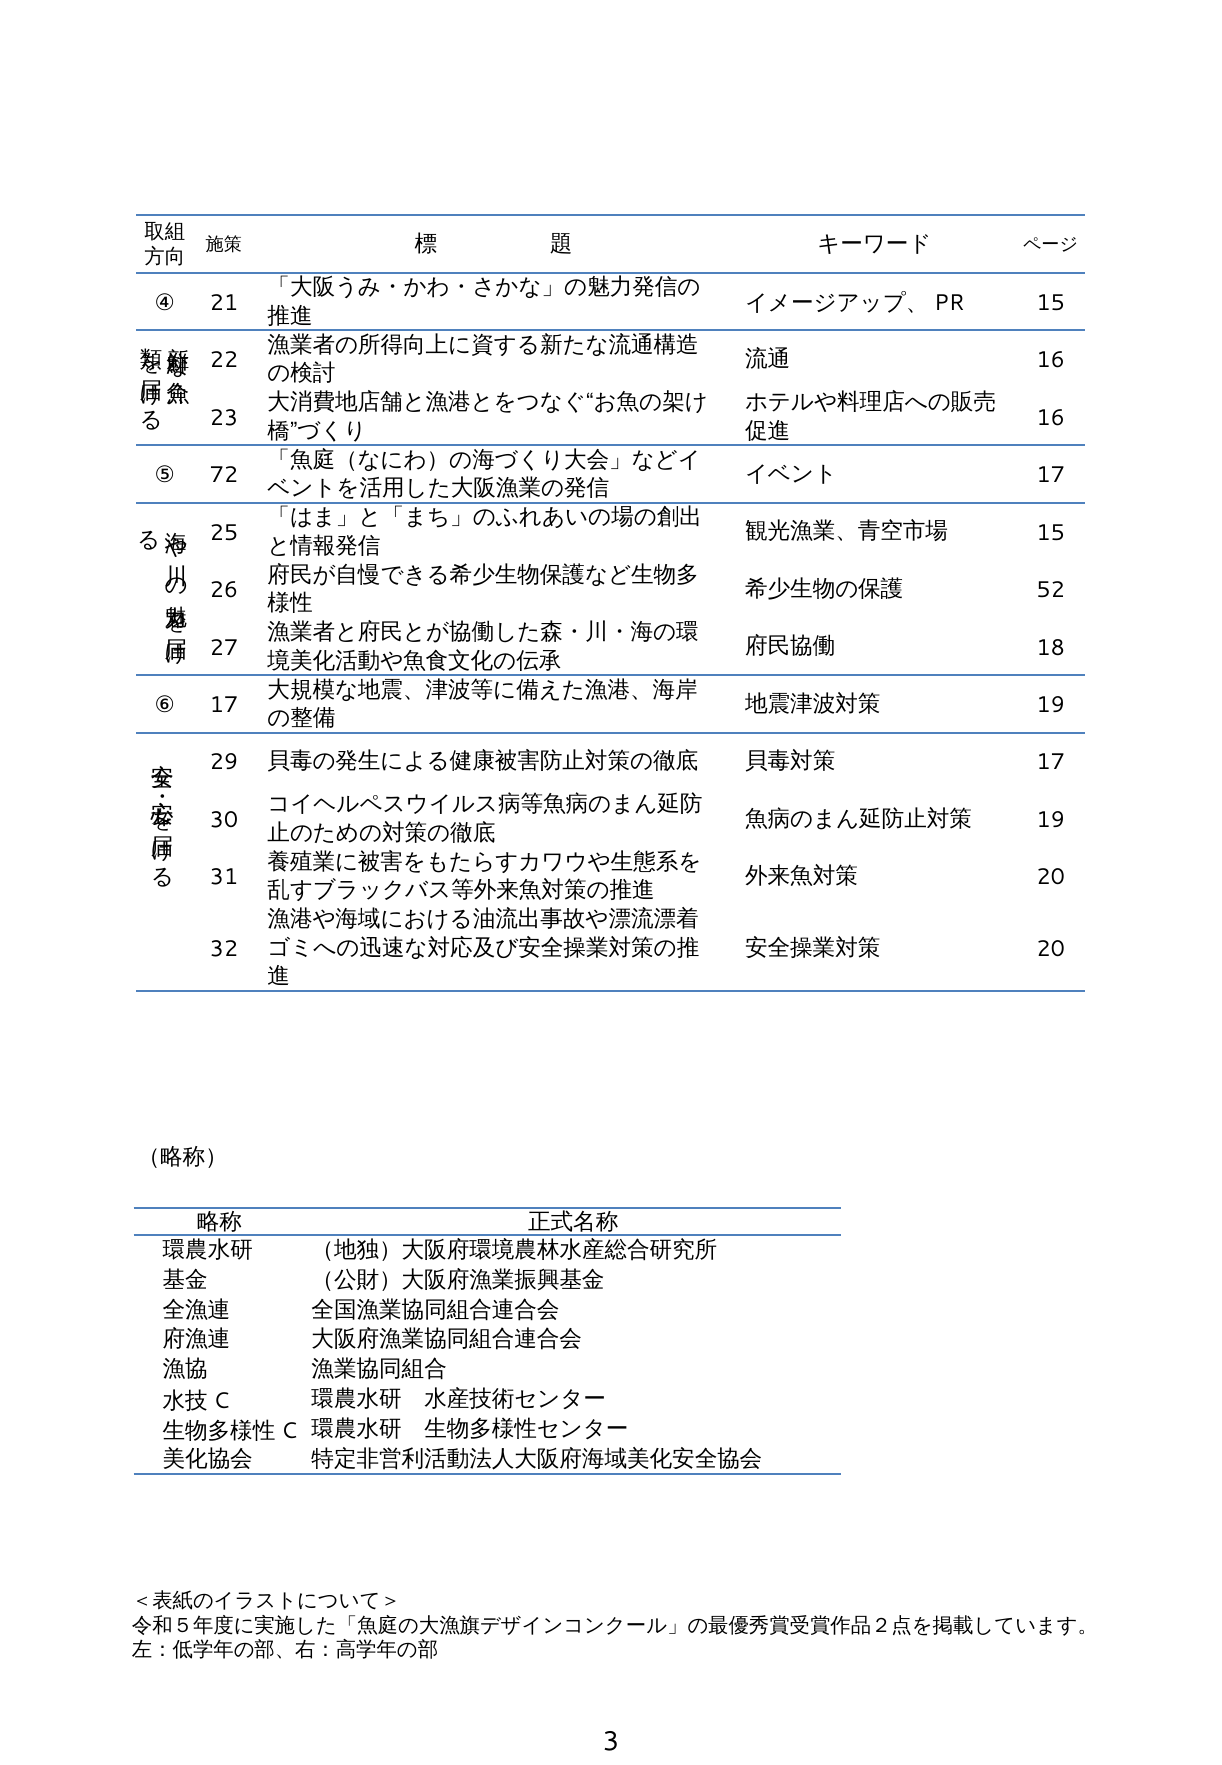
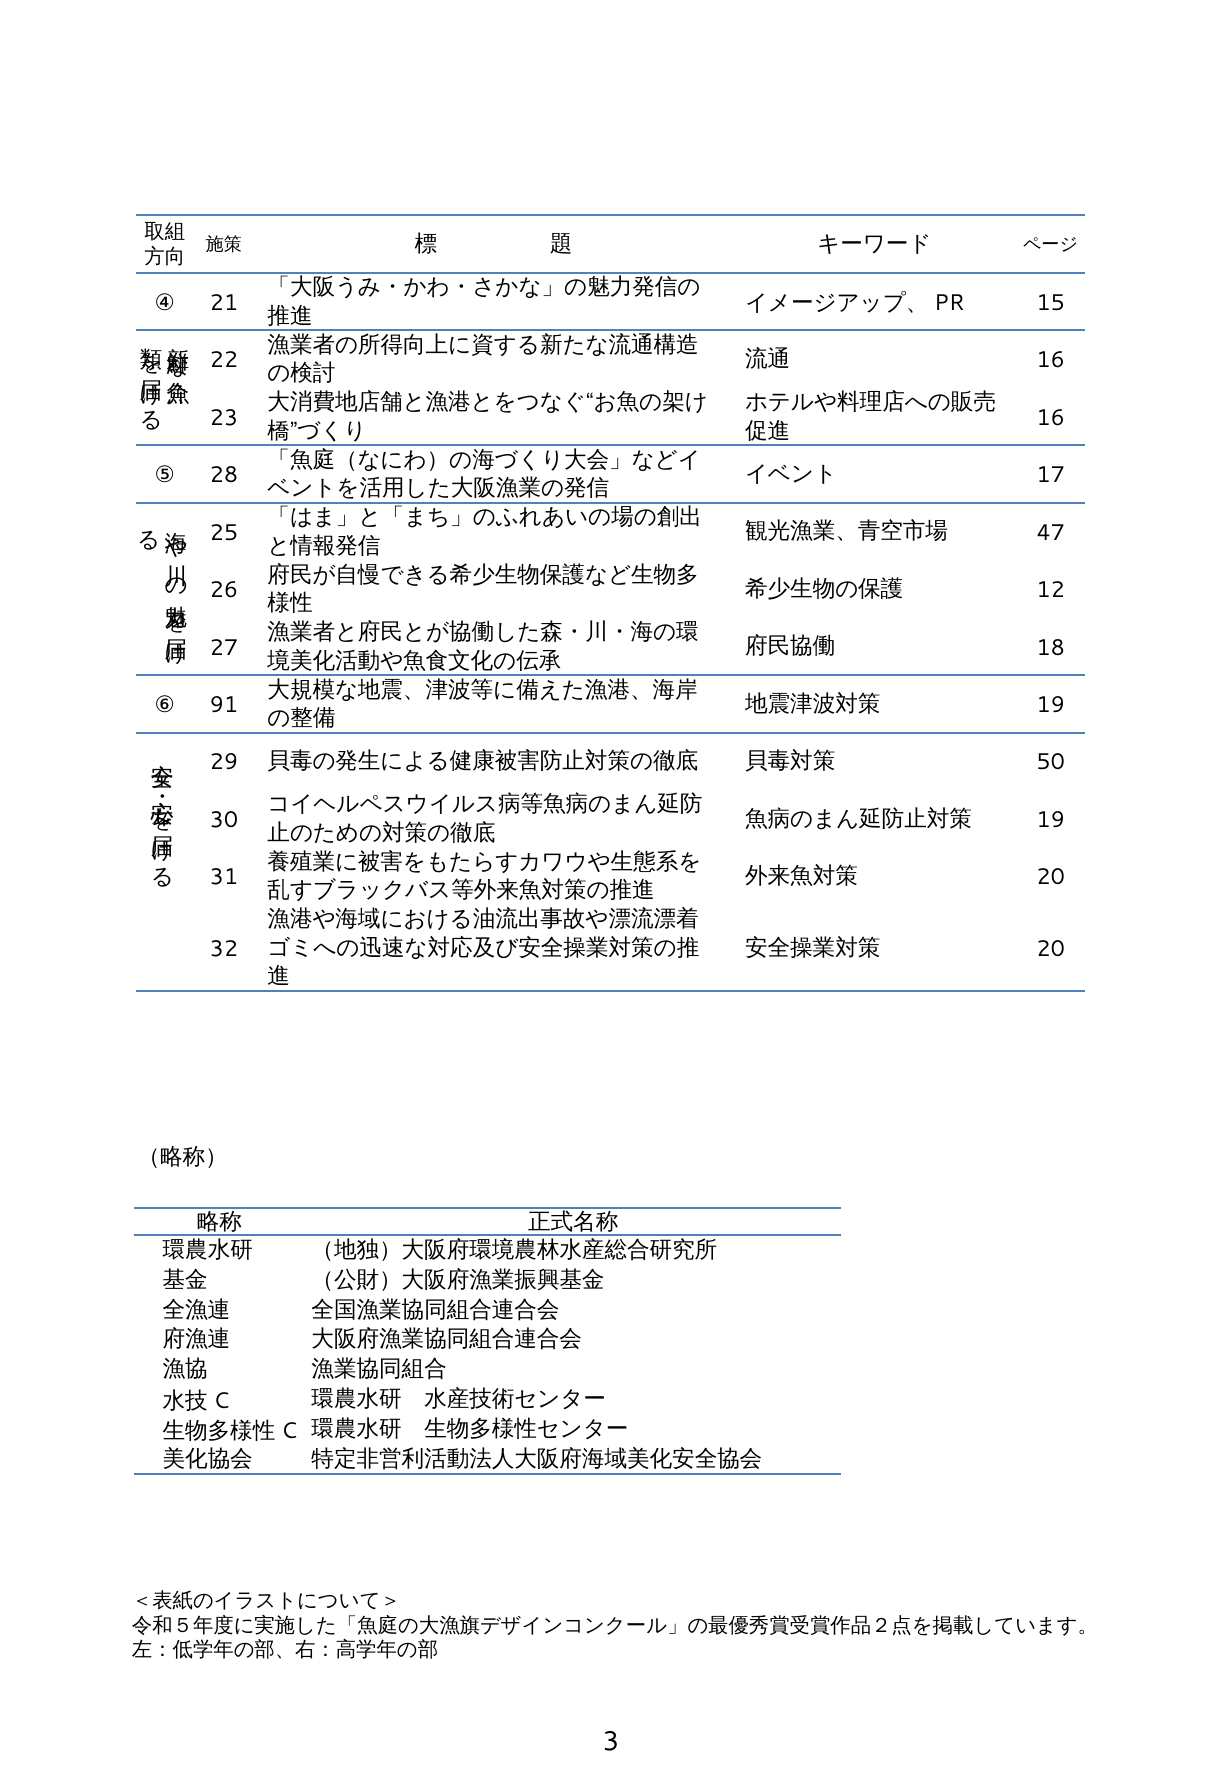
72: 72 -> 28
15 at (1051, 533): 15 -> 47
52: 52 -> 12
⑥ 17: 17 -> 91
17 at (1051, 763): 17 -> 50
